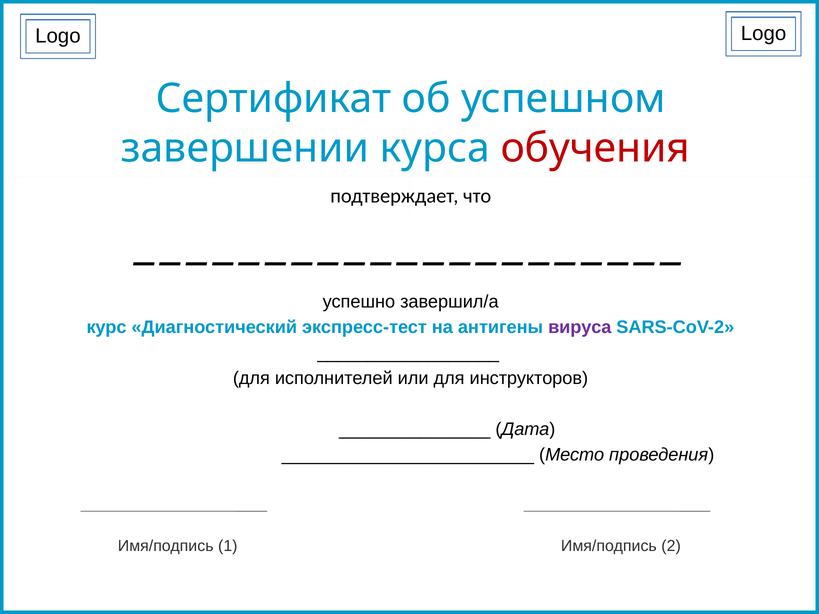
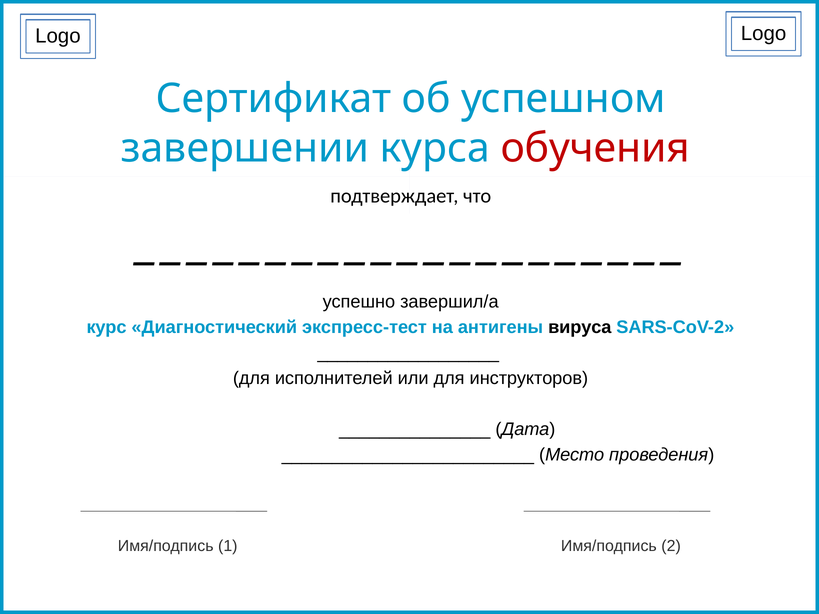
вируса colour: purple -> black
